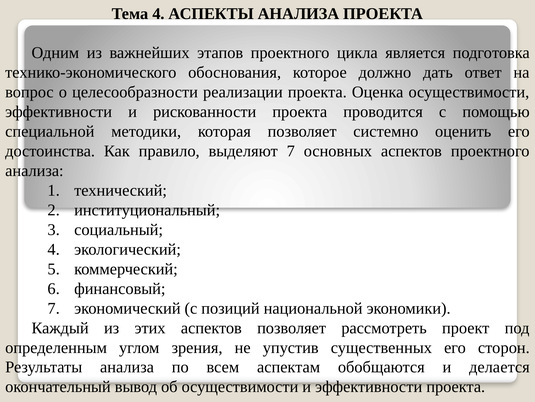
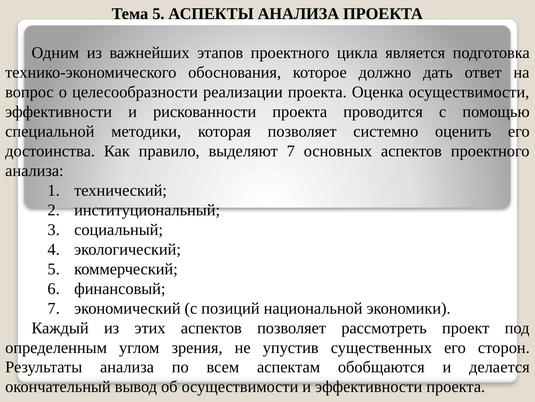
Тема 4: 4 -> 5
